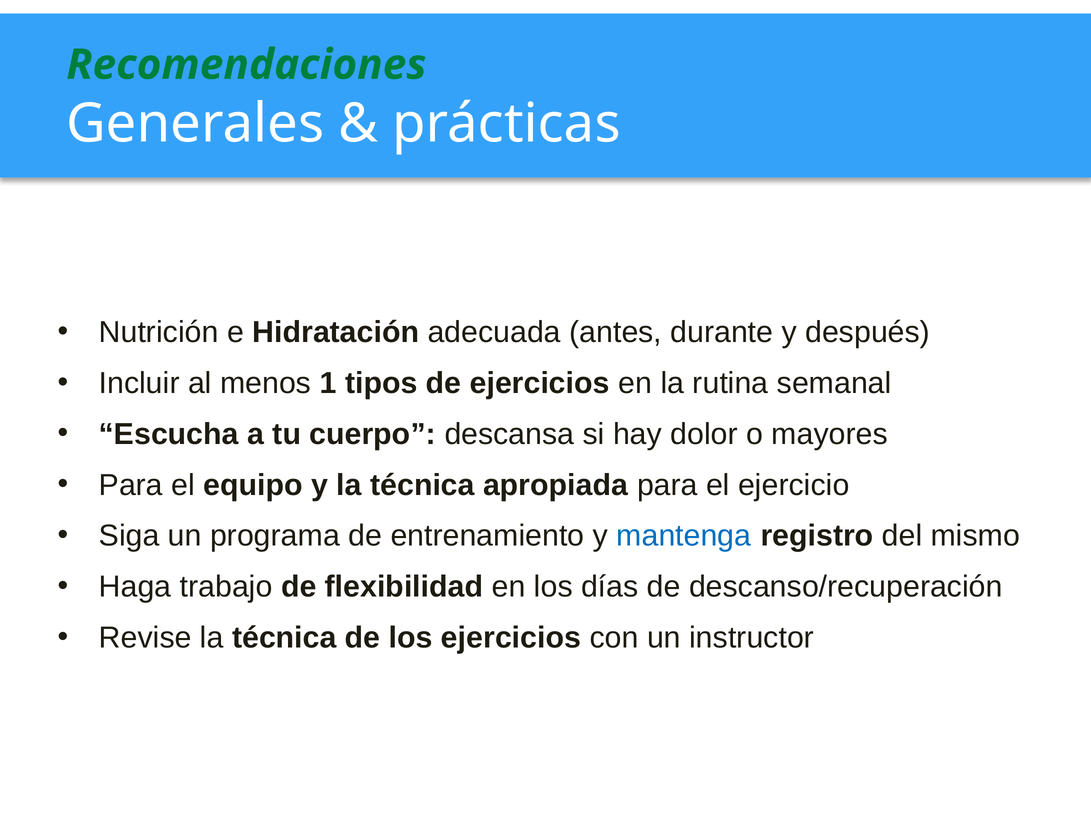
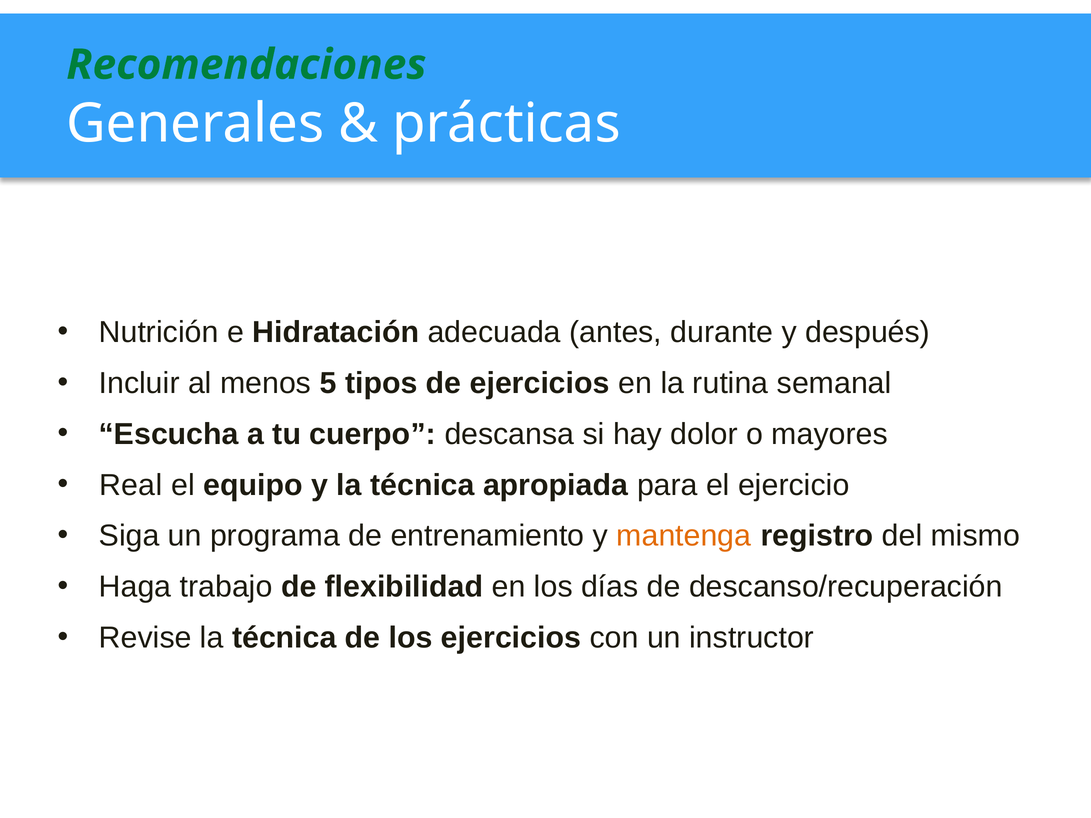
1: 1 -> 5
Para at (131, 485): Para -> Real
mantenga colour: blue -> orange
